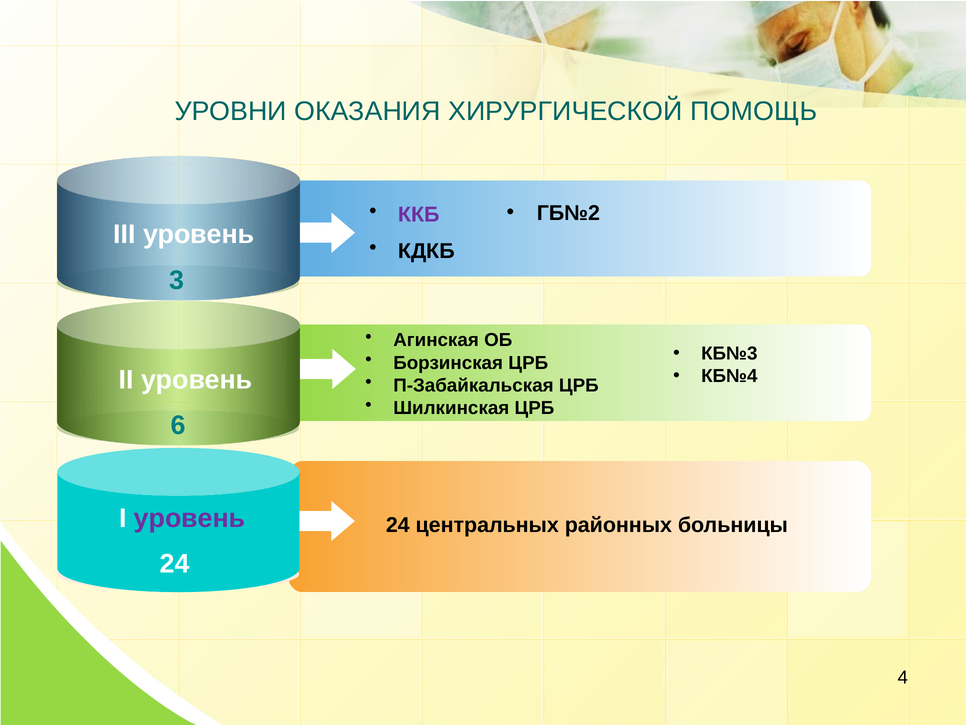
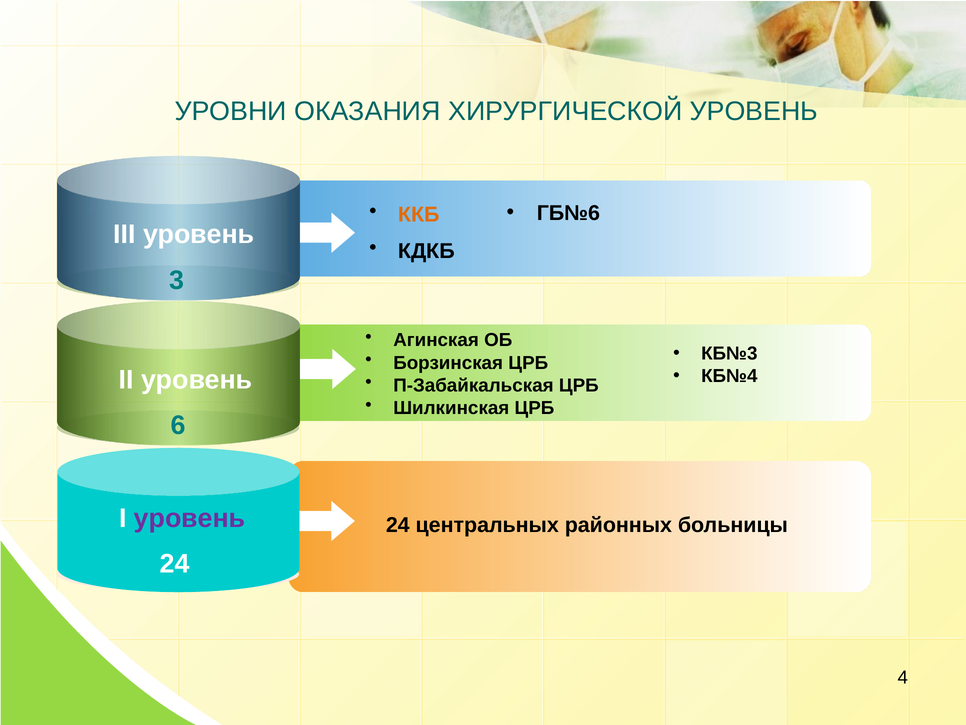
ХИРУРГИЧЕСКОЙ ПОМОЩЬ: ПОМОЩЬ -> УРОВЕНЬ
ГБ№2: ГБ№2 -> ГБ№6
ККБ colour: purple -> orange
